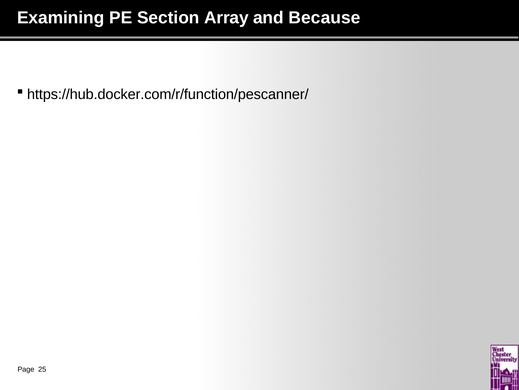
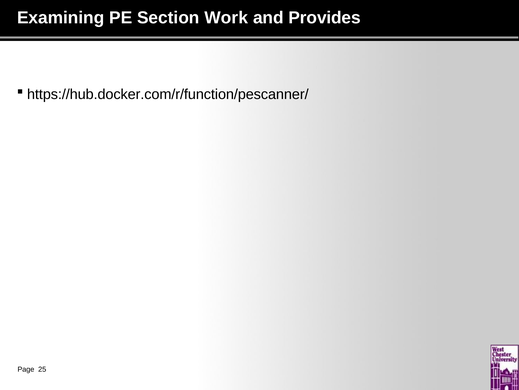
Array: Array -> Work
Because: Because -> Provides
